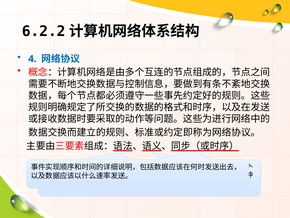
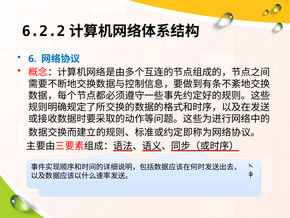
4: 4 -> 6
